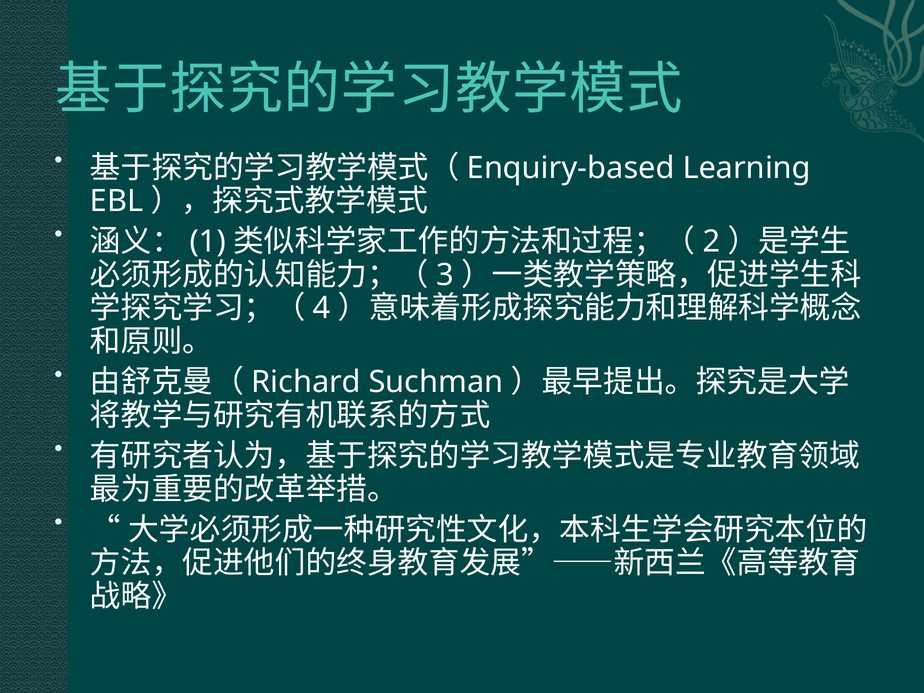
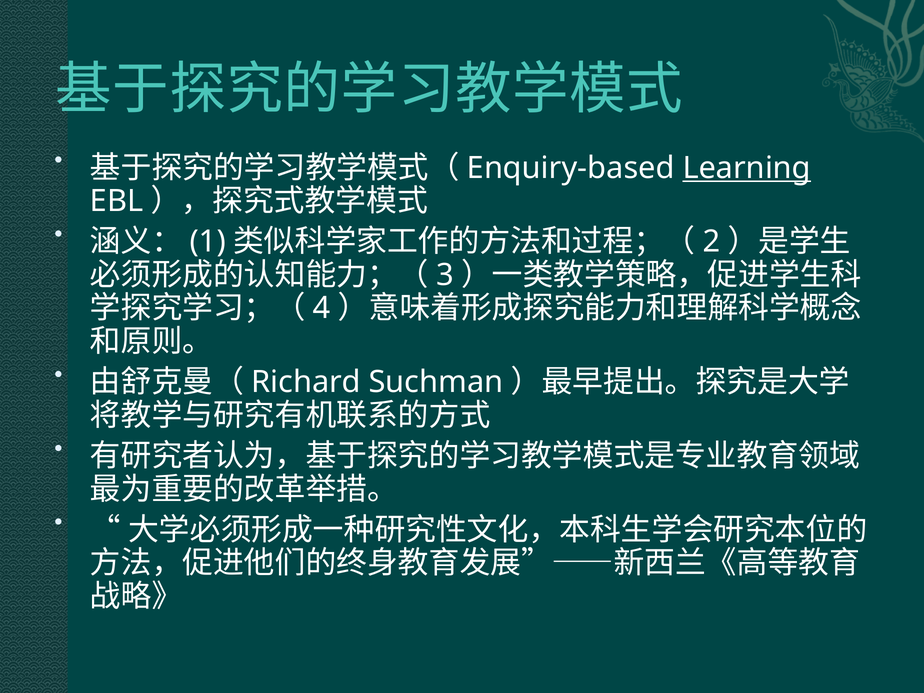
Learning underline: none -> present
